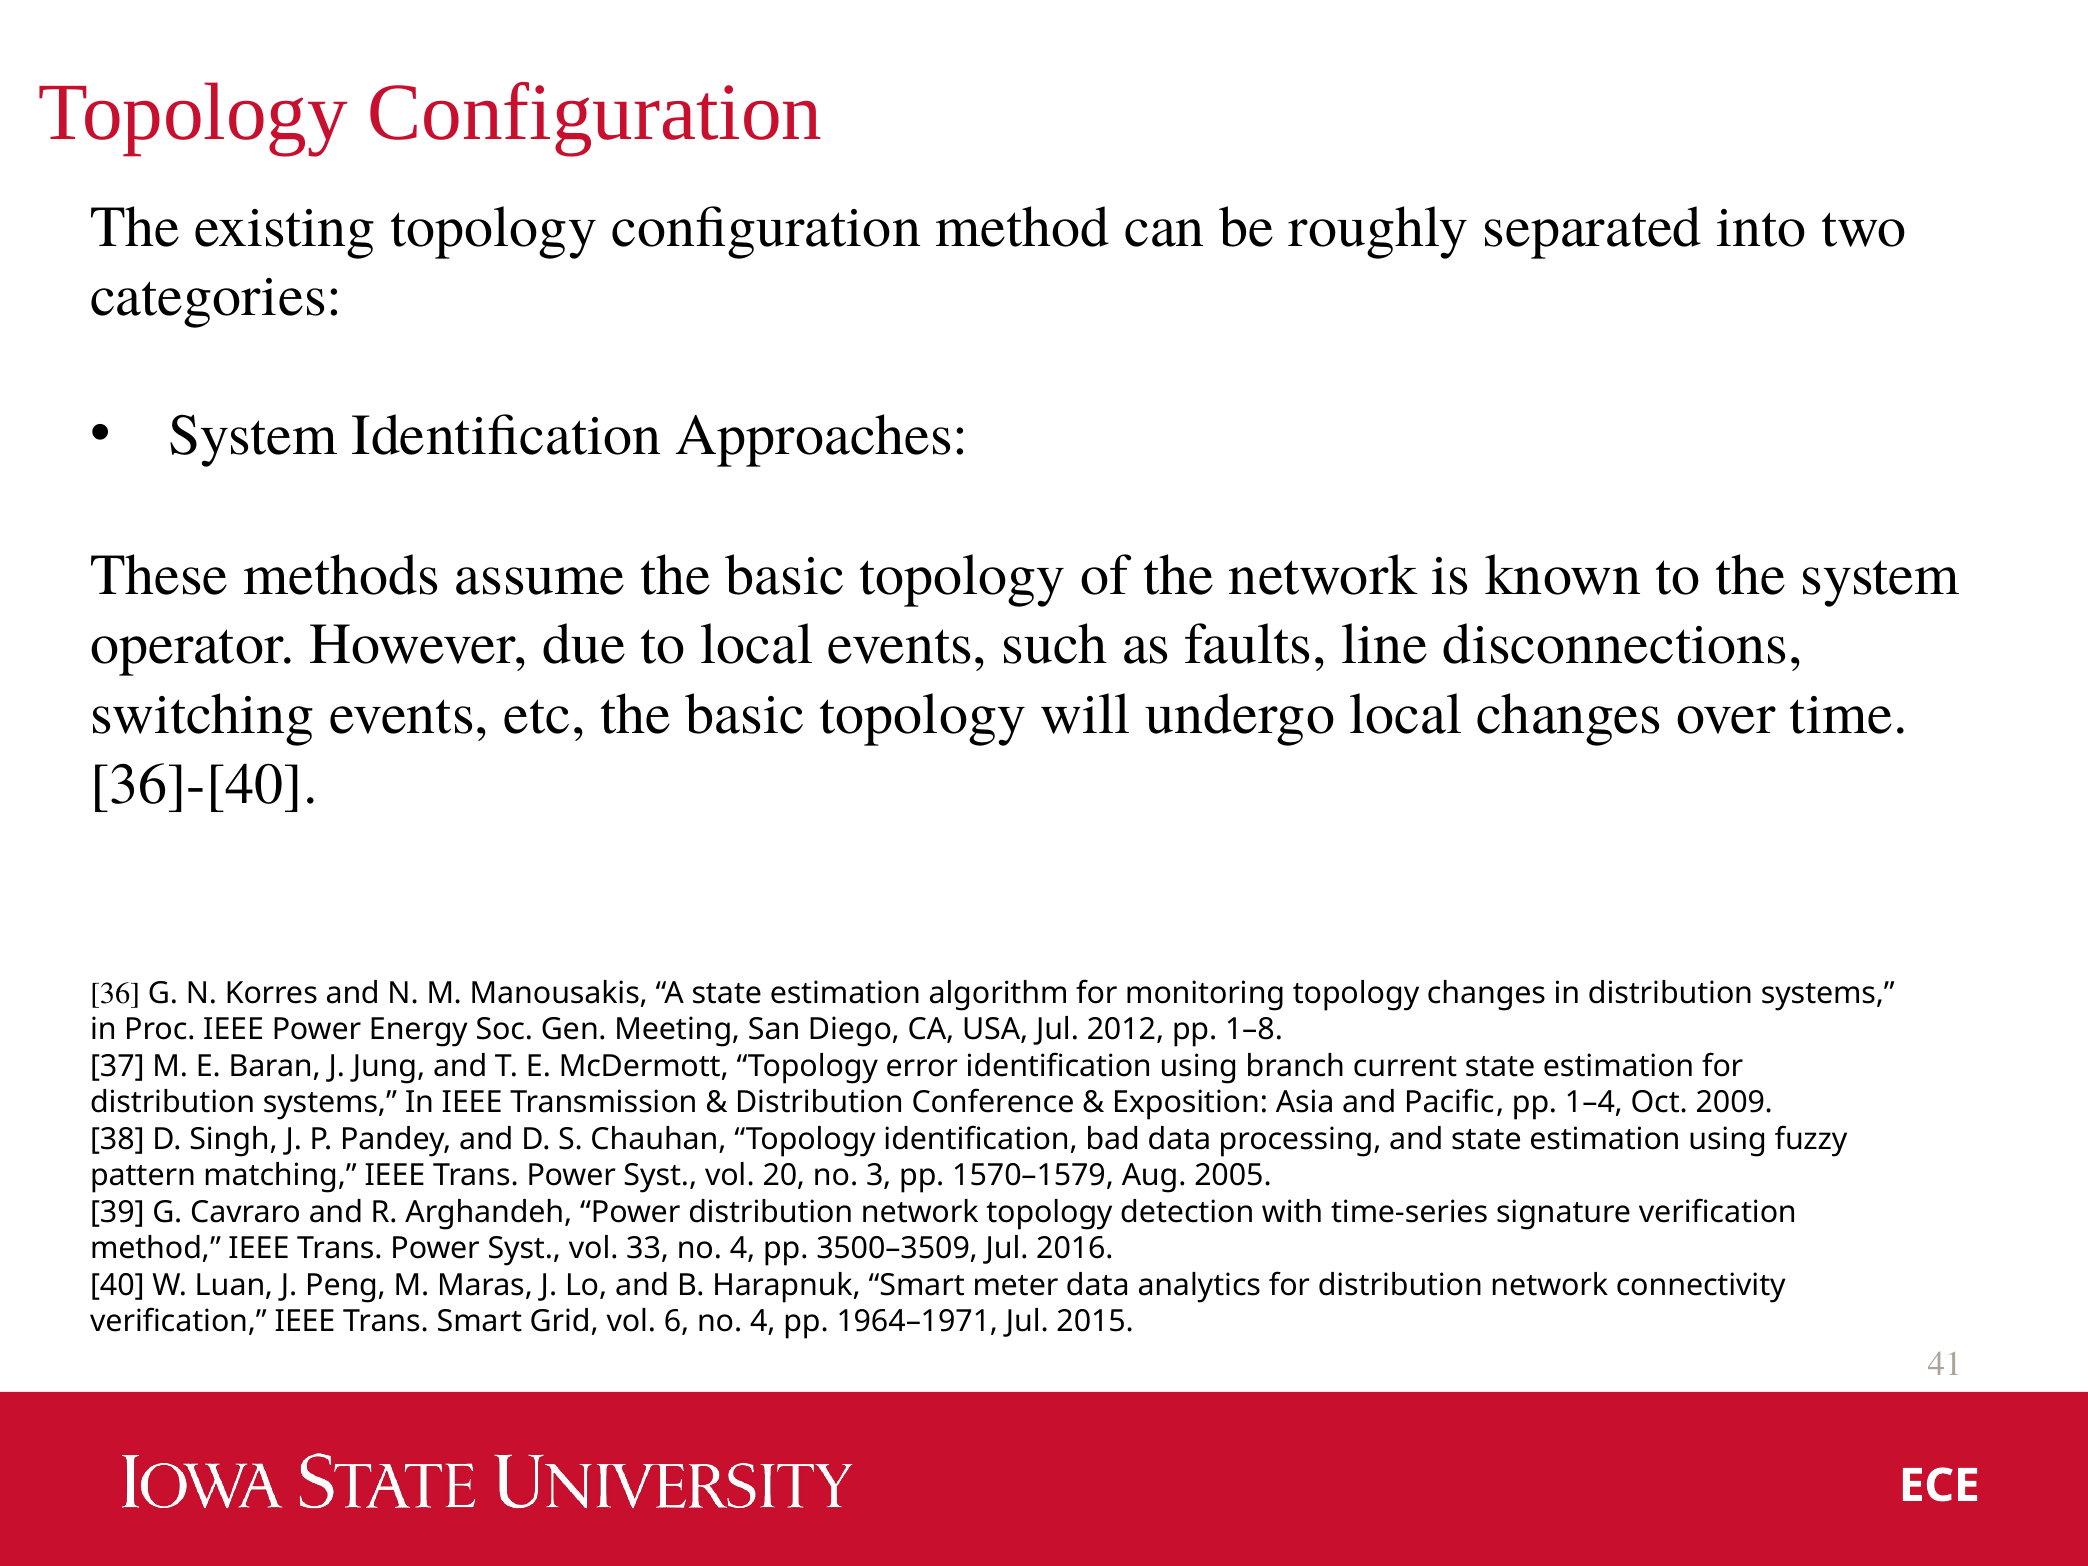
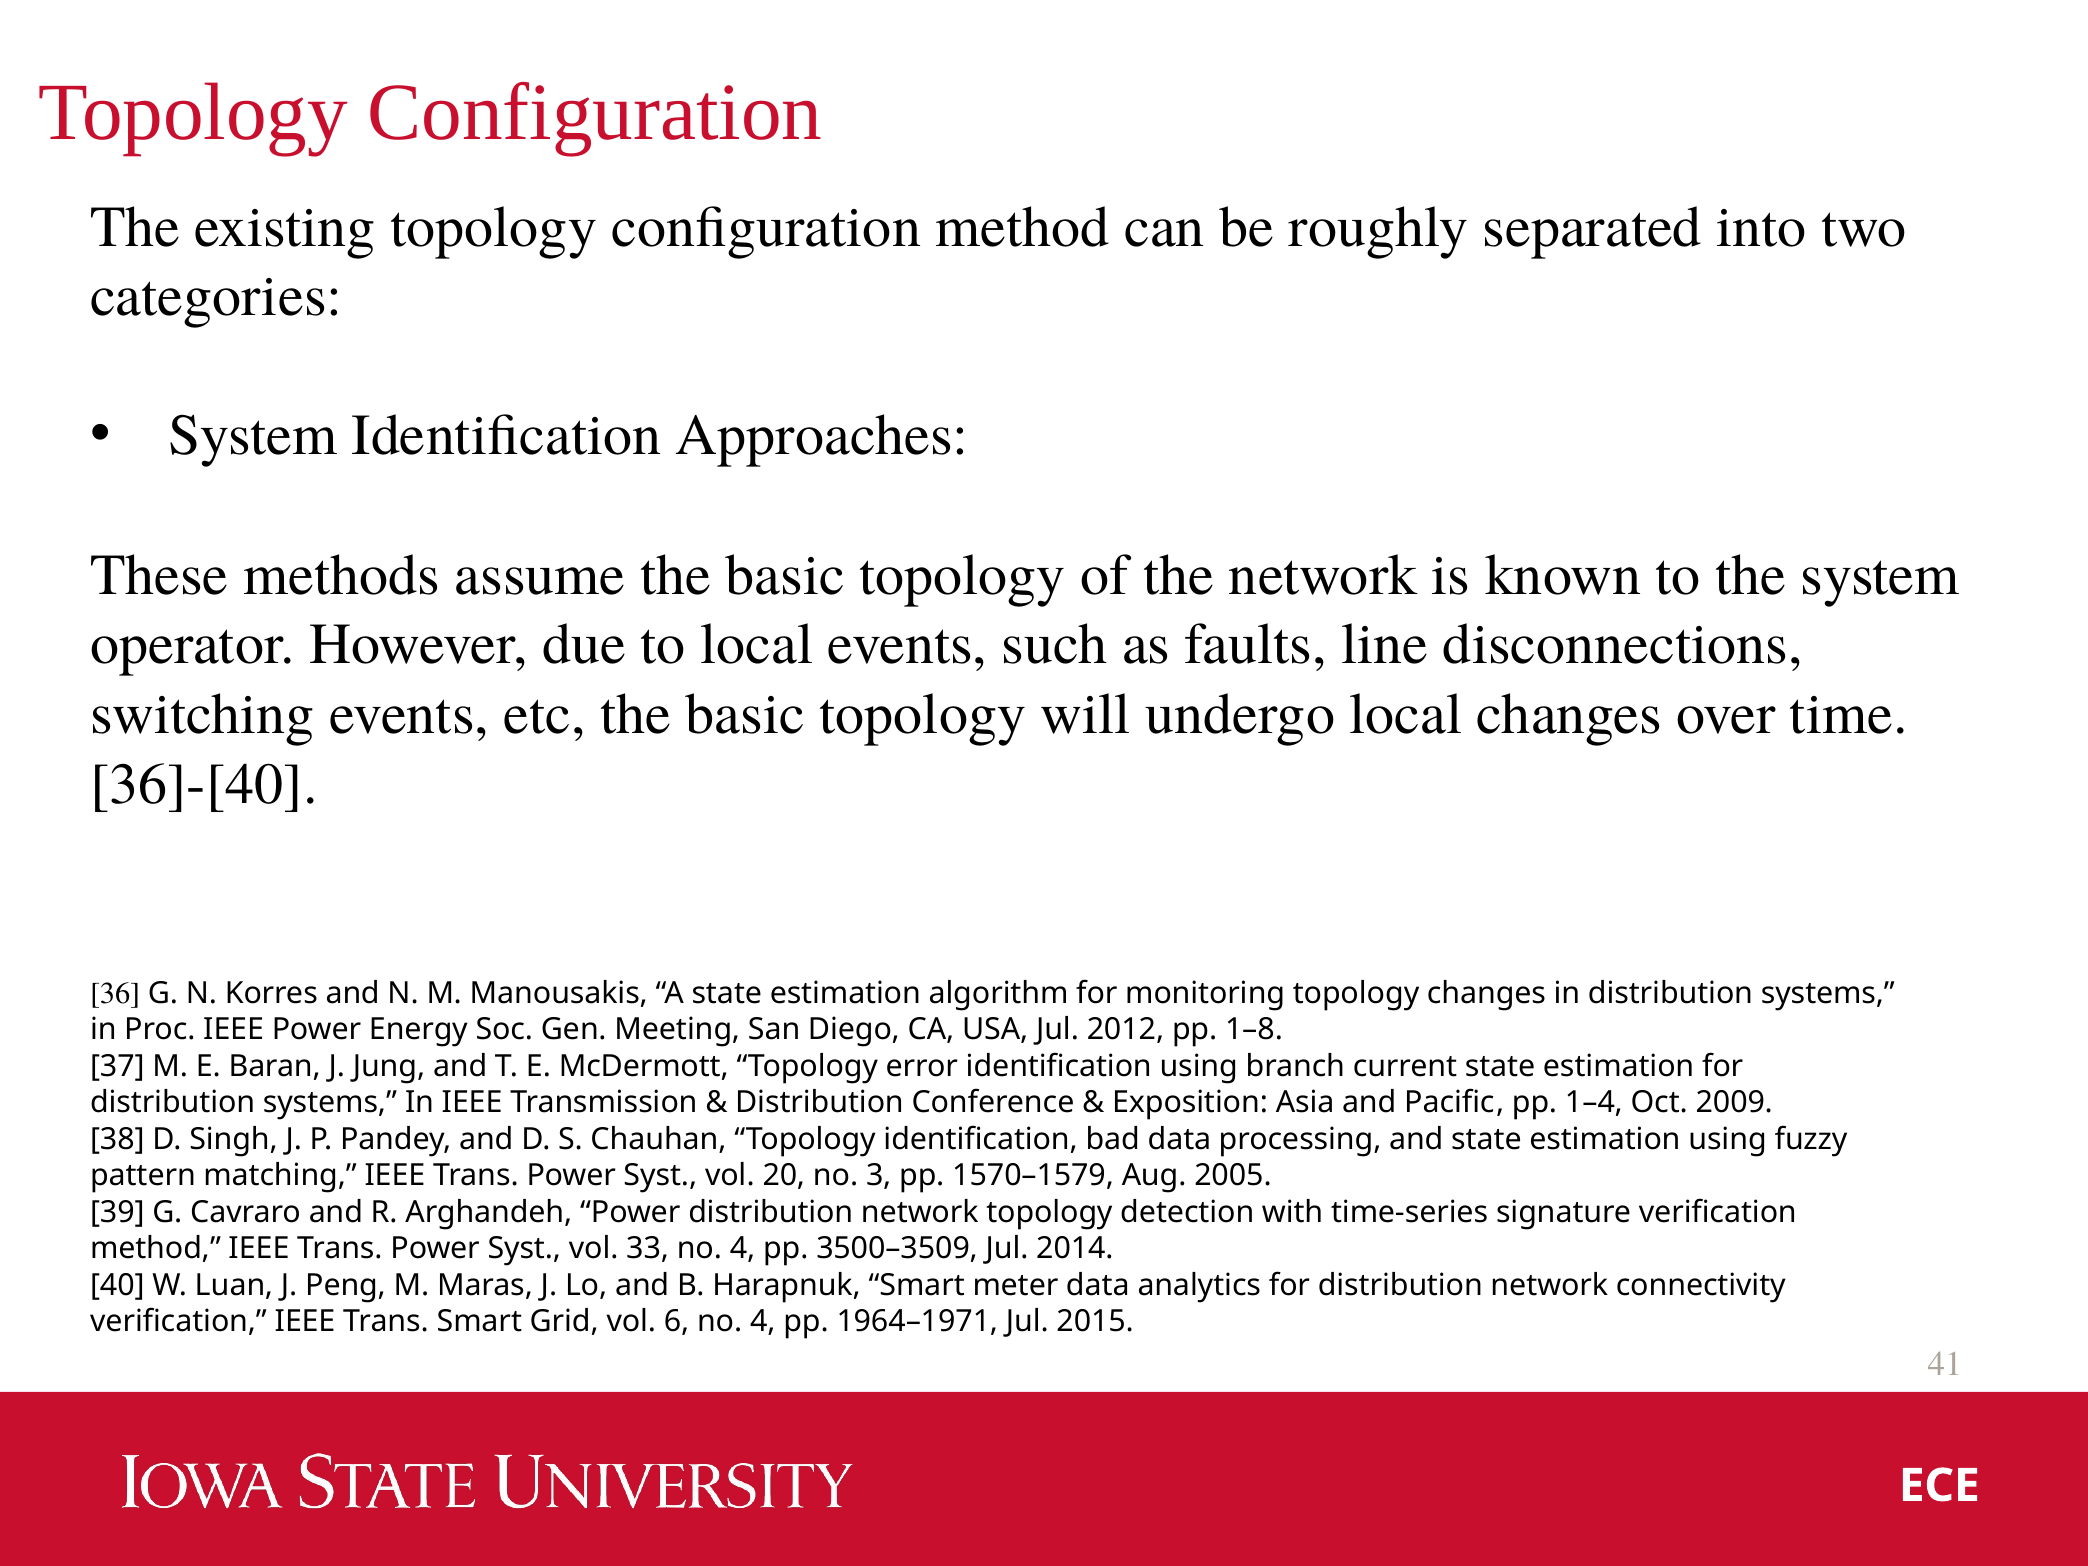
2016: 2016 -> 2014
